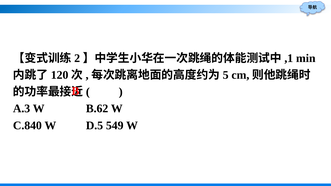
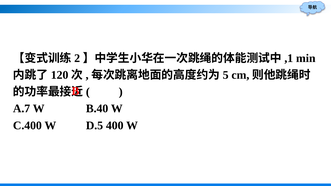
A.3: A.3 -> A.7
B.62: B.62 -> B.40
C.840: C.840 -> C.400
549: 549 -> 400
